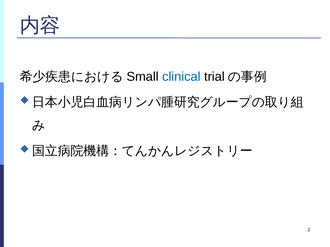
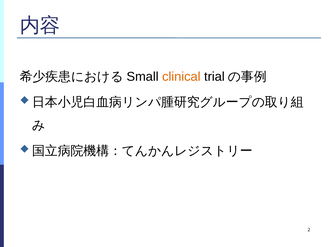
clinical colour: blue -> orange
